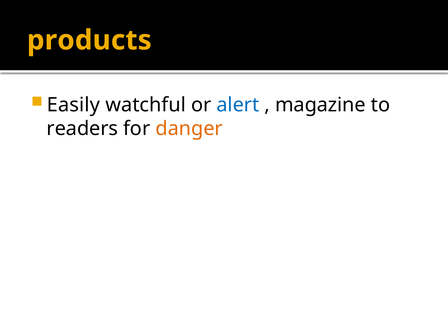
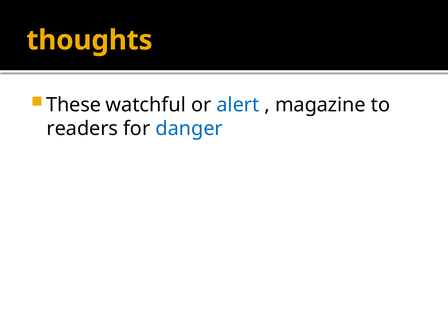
products: products -> thoughts
Easily: Easily -> These
danger colour: orange -> blue
